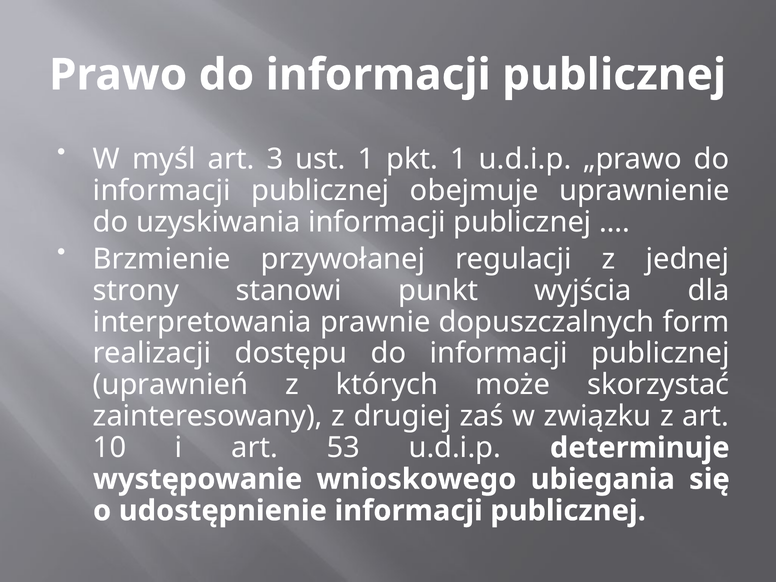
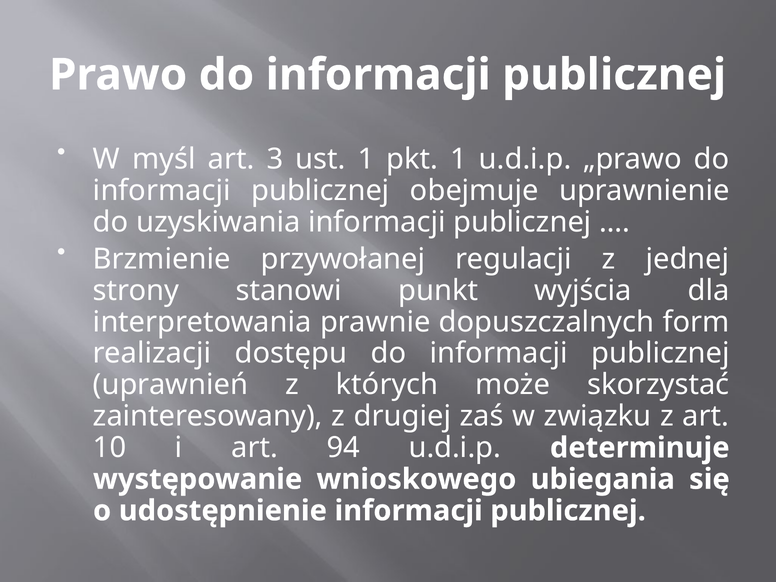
53: 53 -> 94
